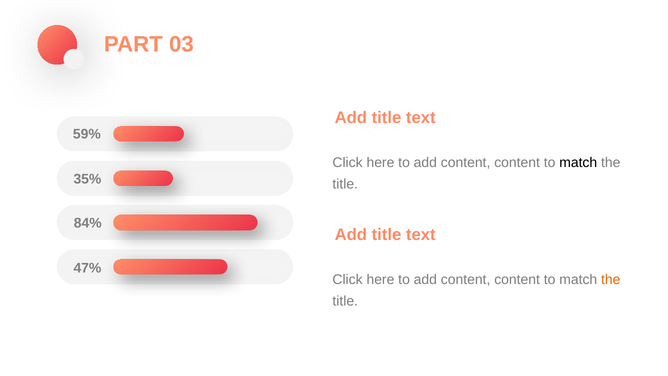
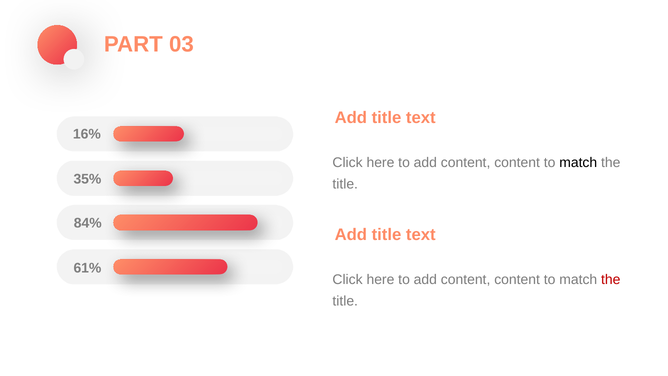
59%: 59% -> 16%
47%: 47% -> 61%
the at (611, 279) colour: orange -> red
